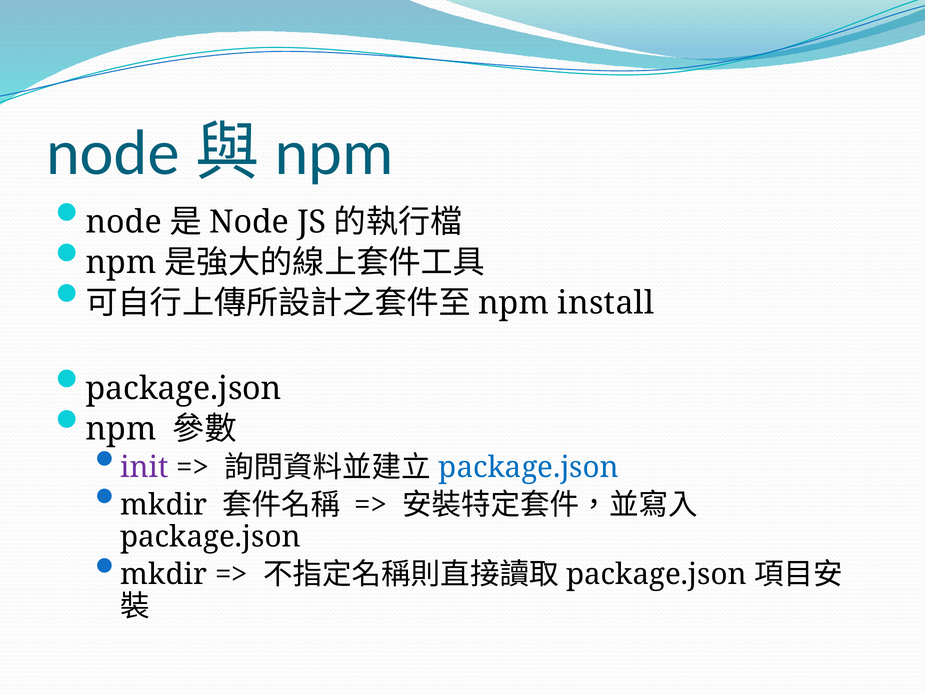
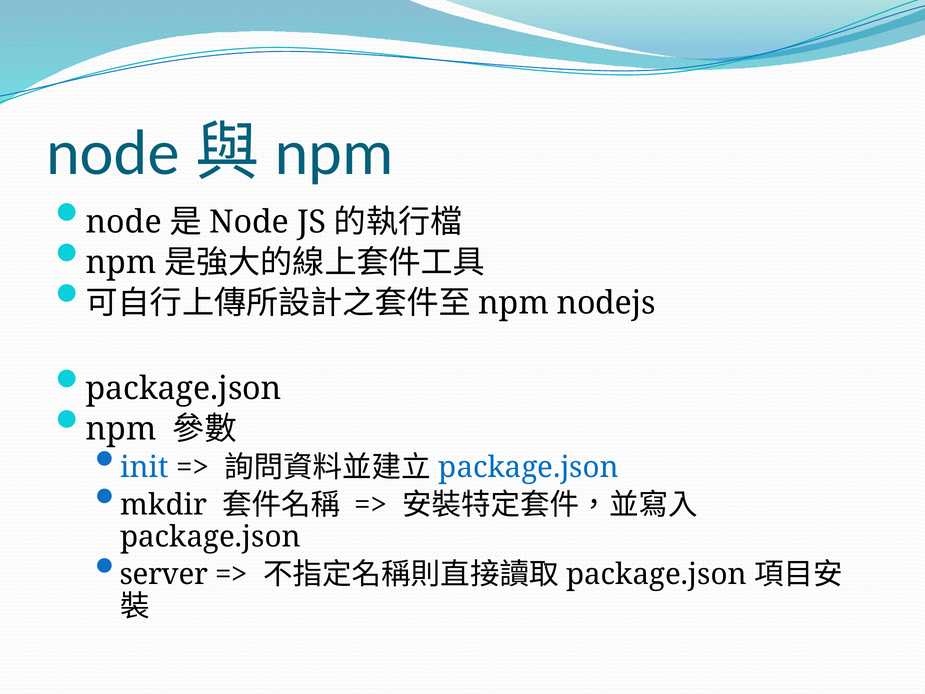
install: install -> nodejs
init colour: purple -> blue
mkdir at (164, 574): mkdir -> server
